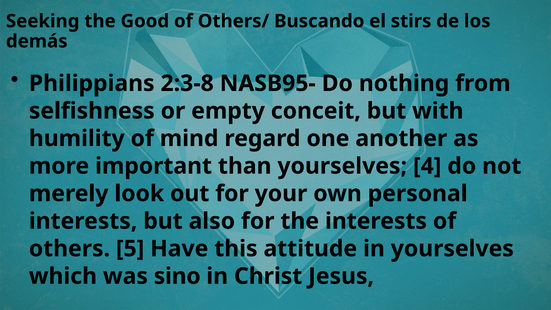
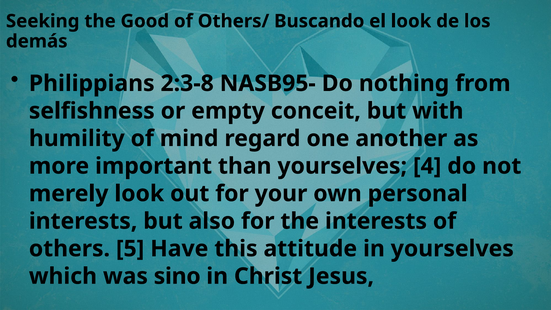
el stirs: stirs -> look
